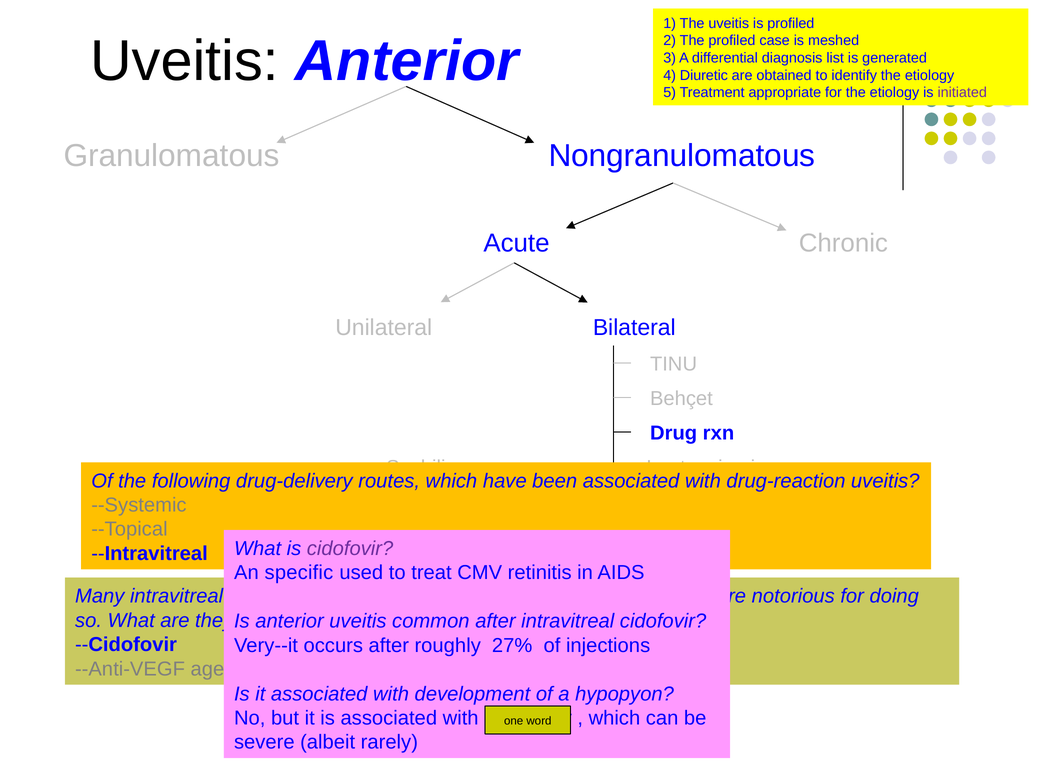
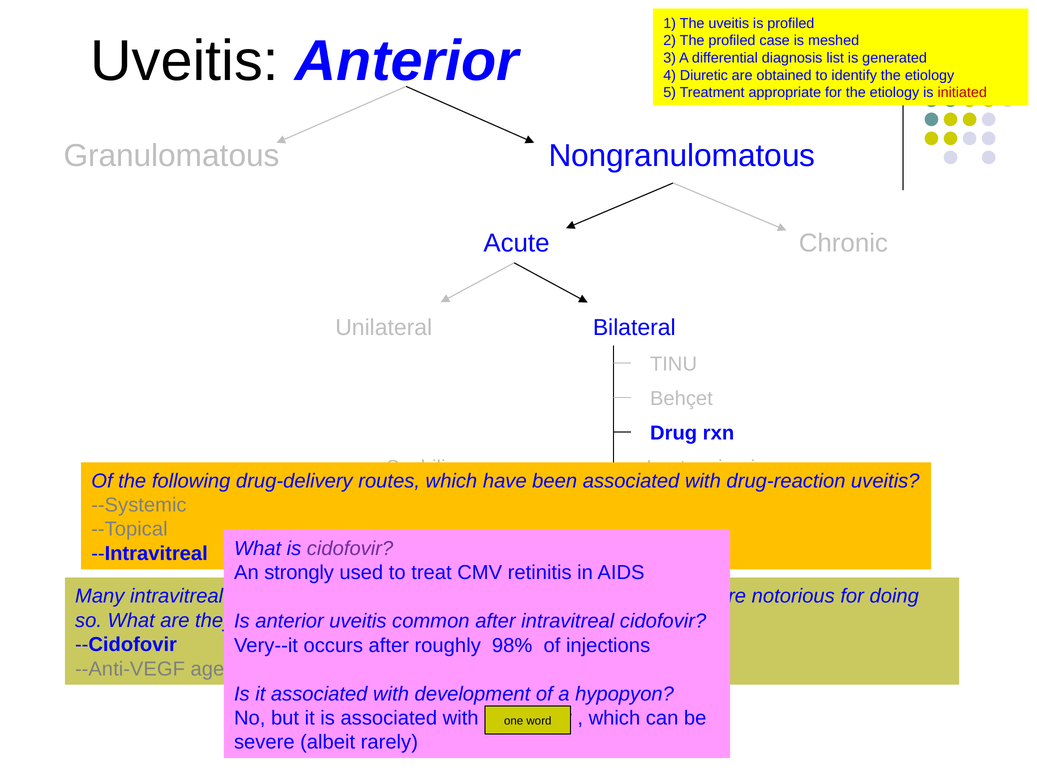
initiated colour: purple -> red
specific: specific -> strongly
27%: 27% -> 98%
